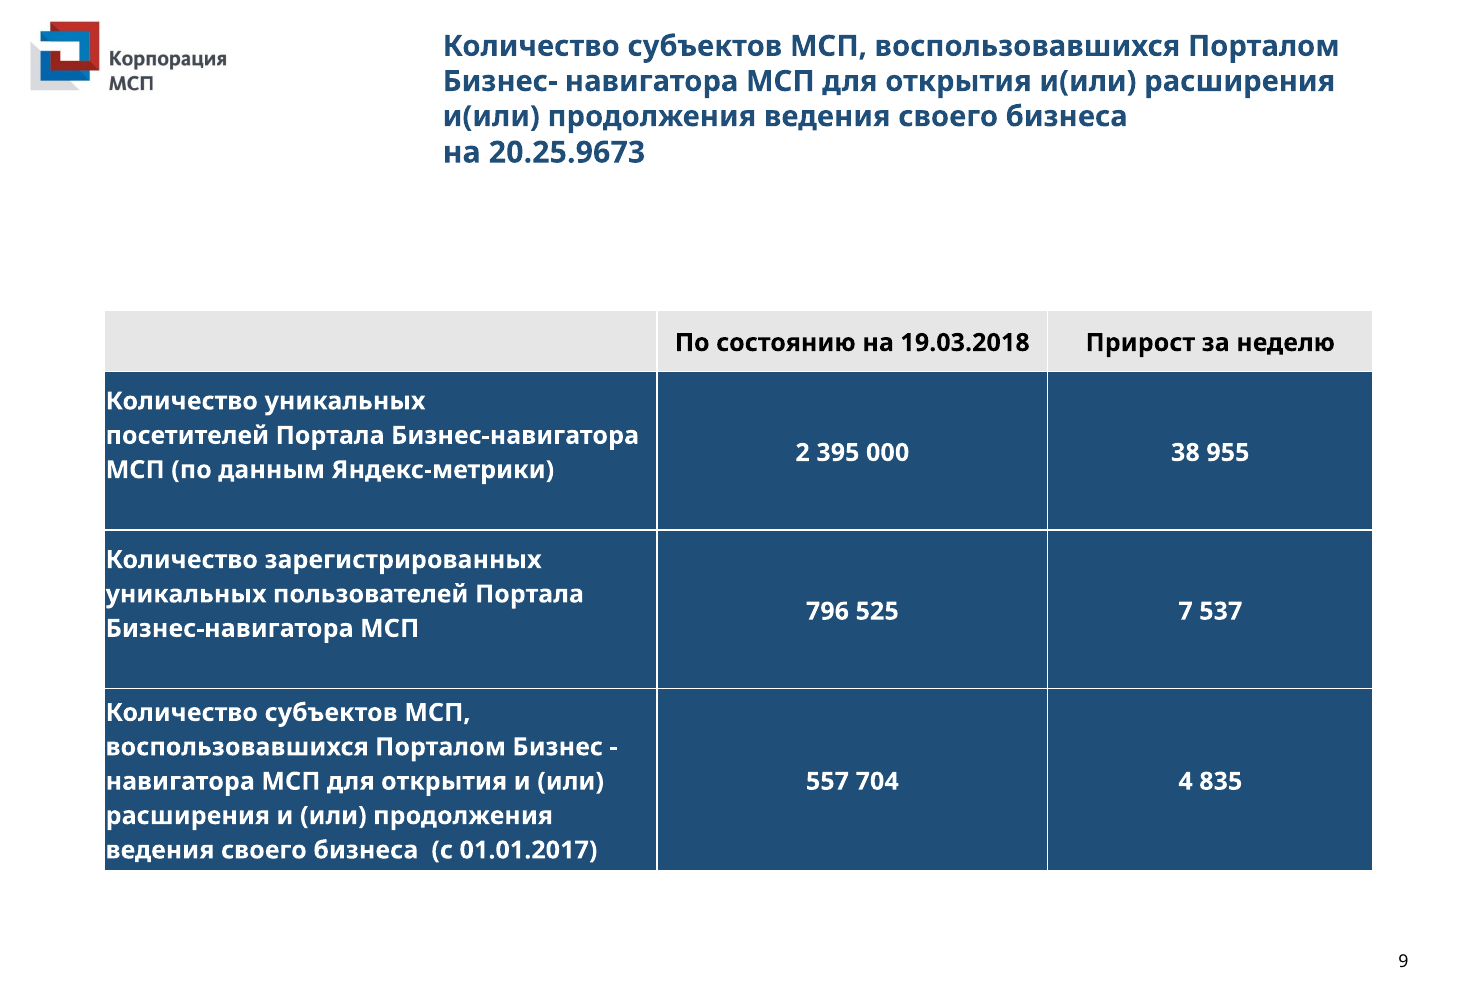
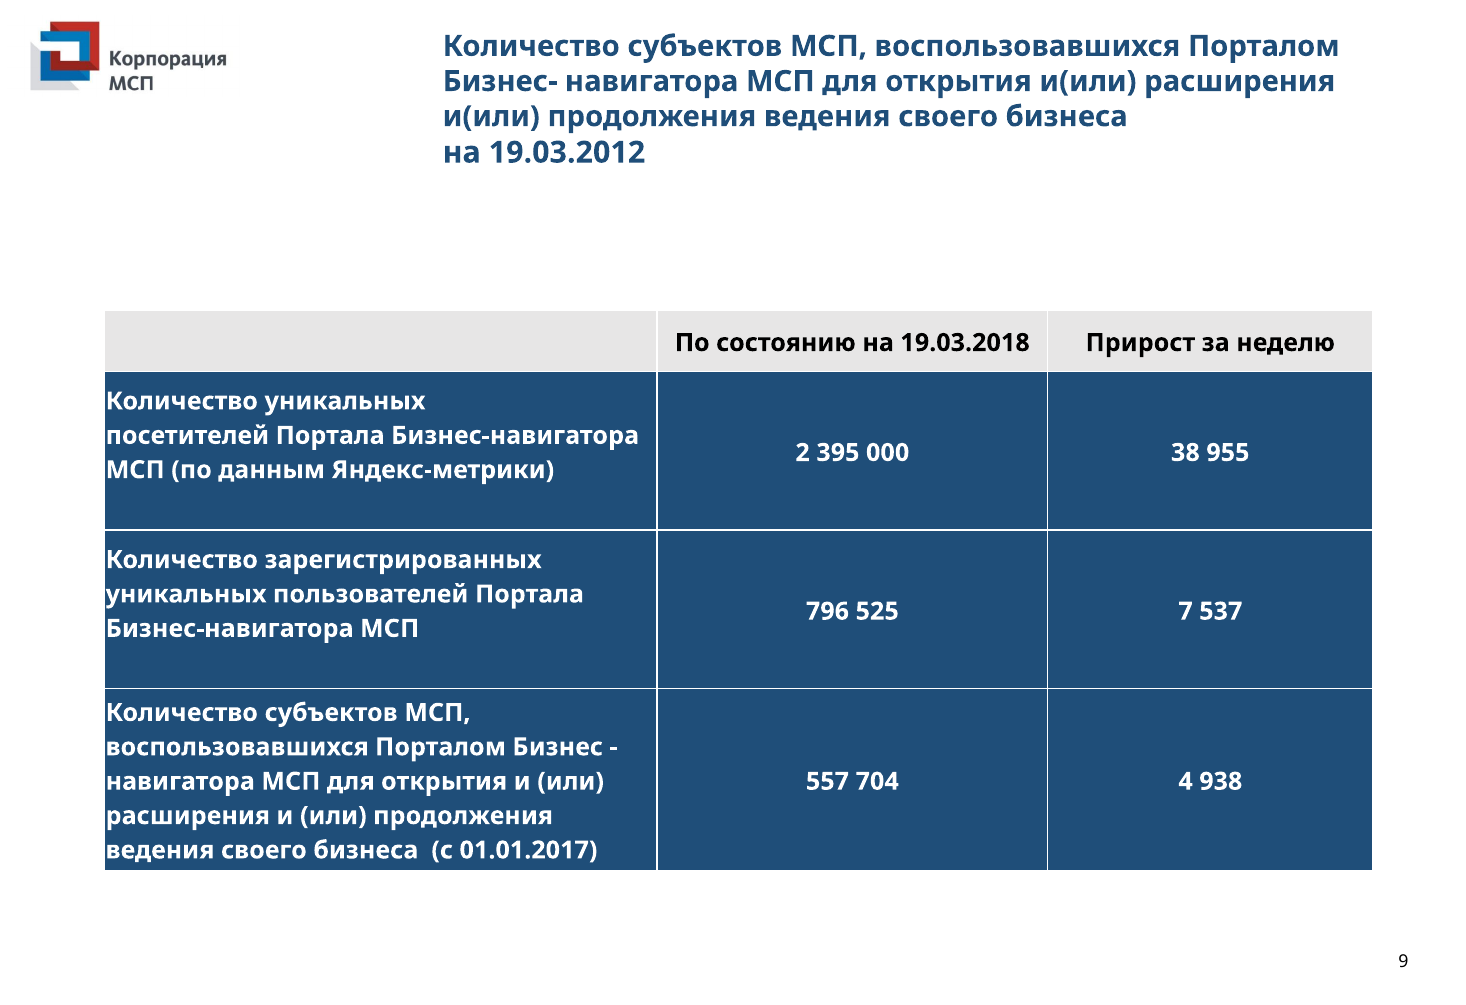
20.25.9673: 20.25.9673 -> 19.03.2012
835: 835 -> 938
